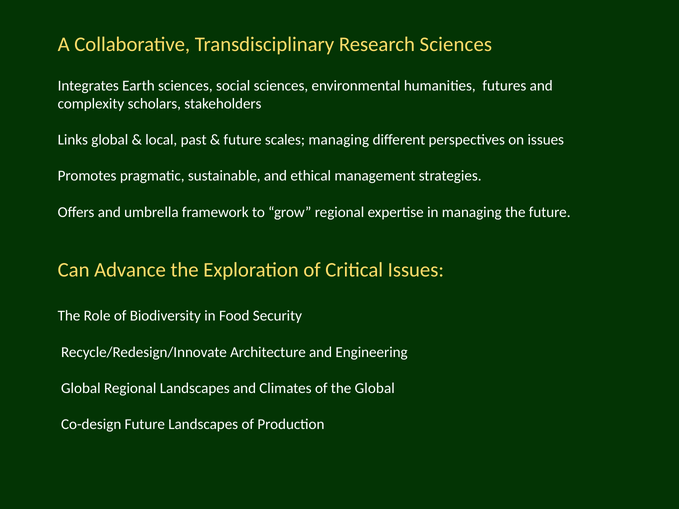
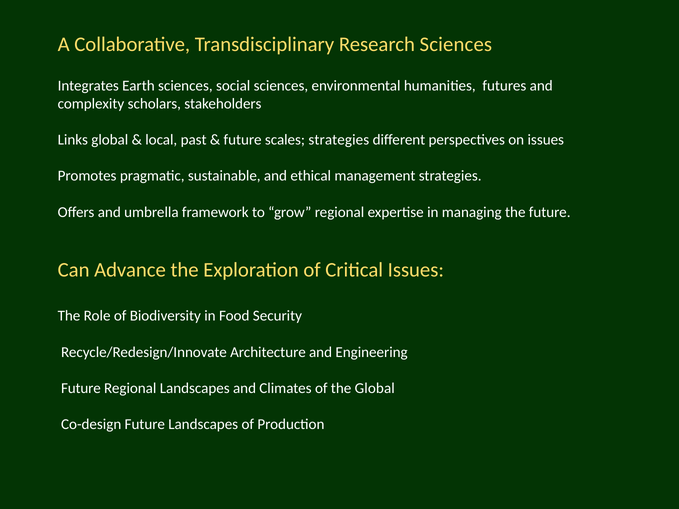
scales managing: managing -> strategies
Global at (81, 388): Global -> Future
